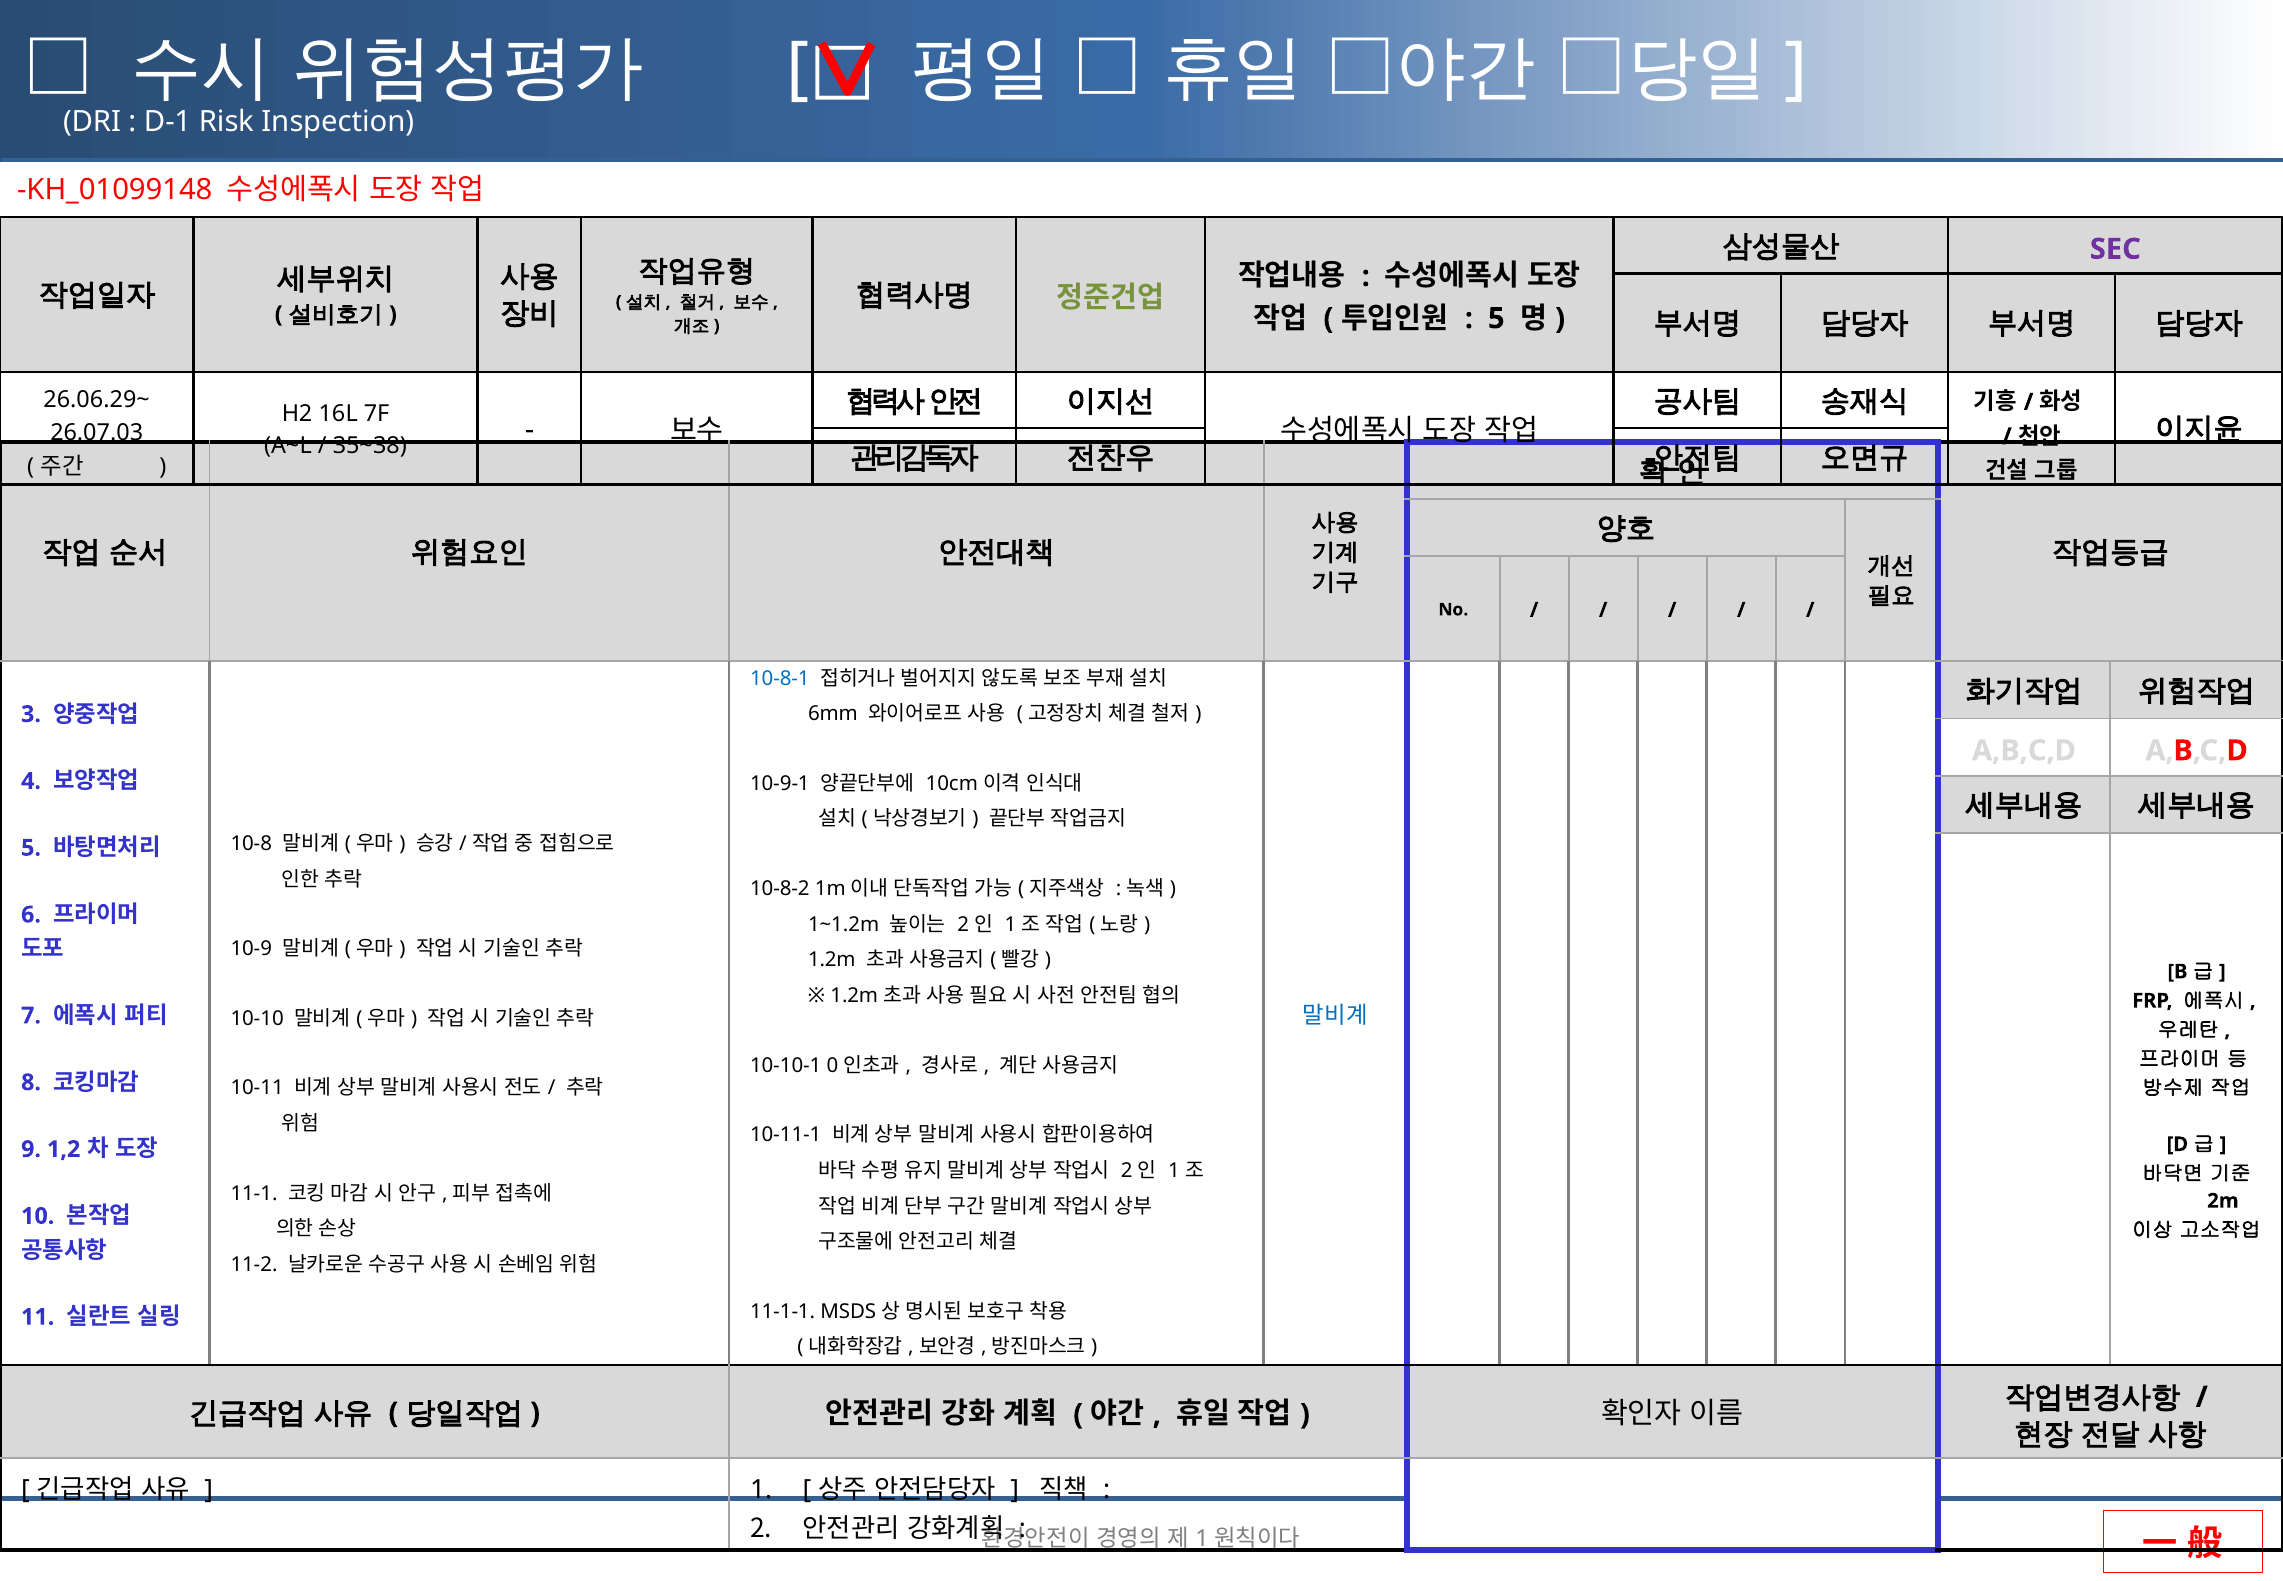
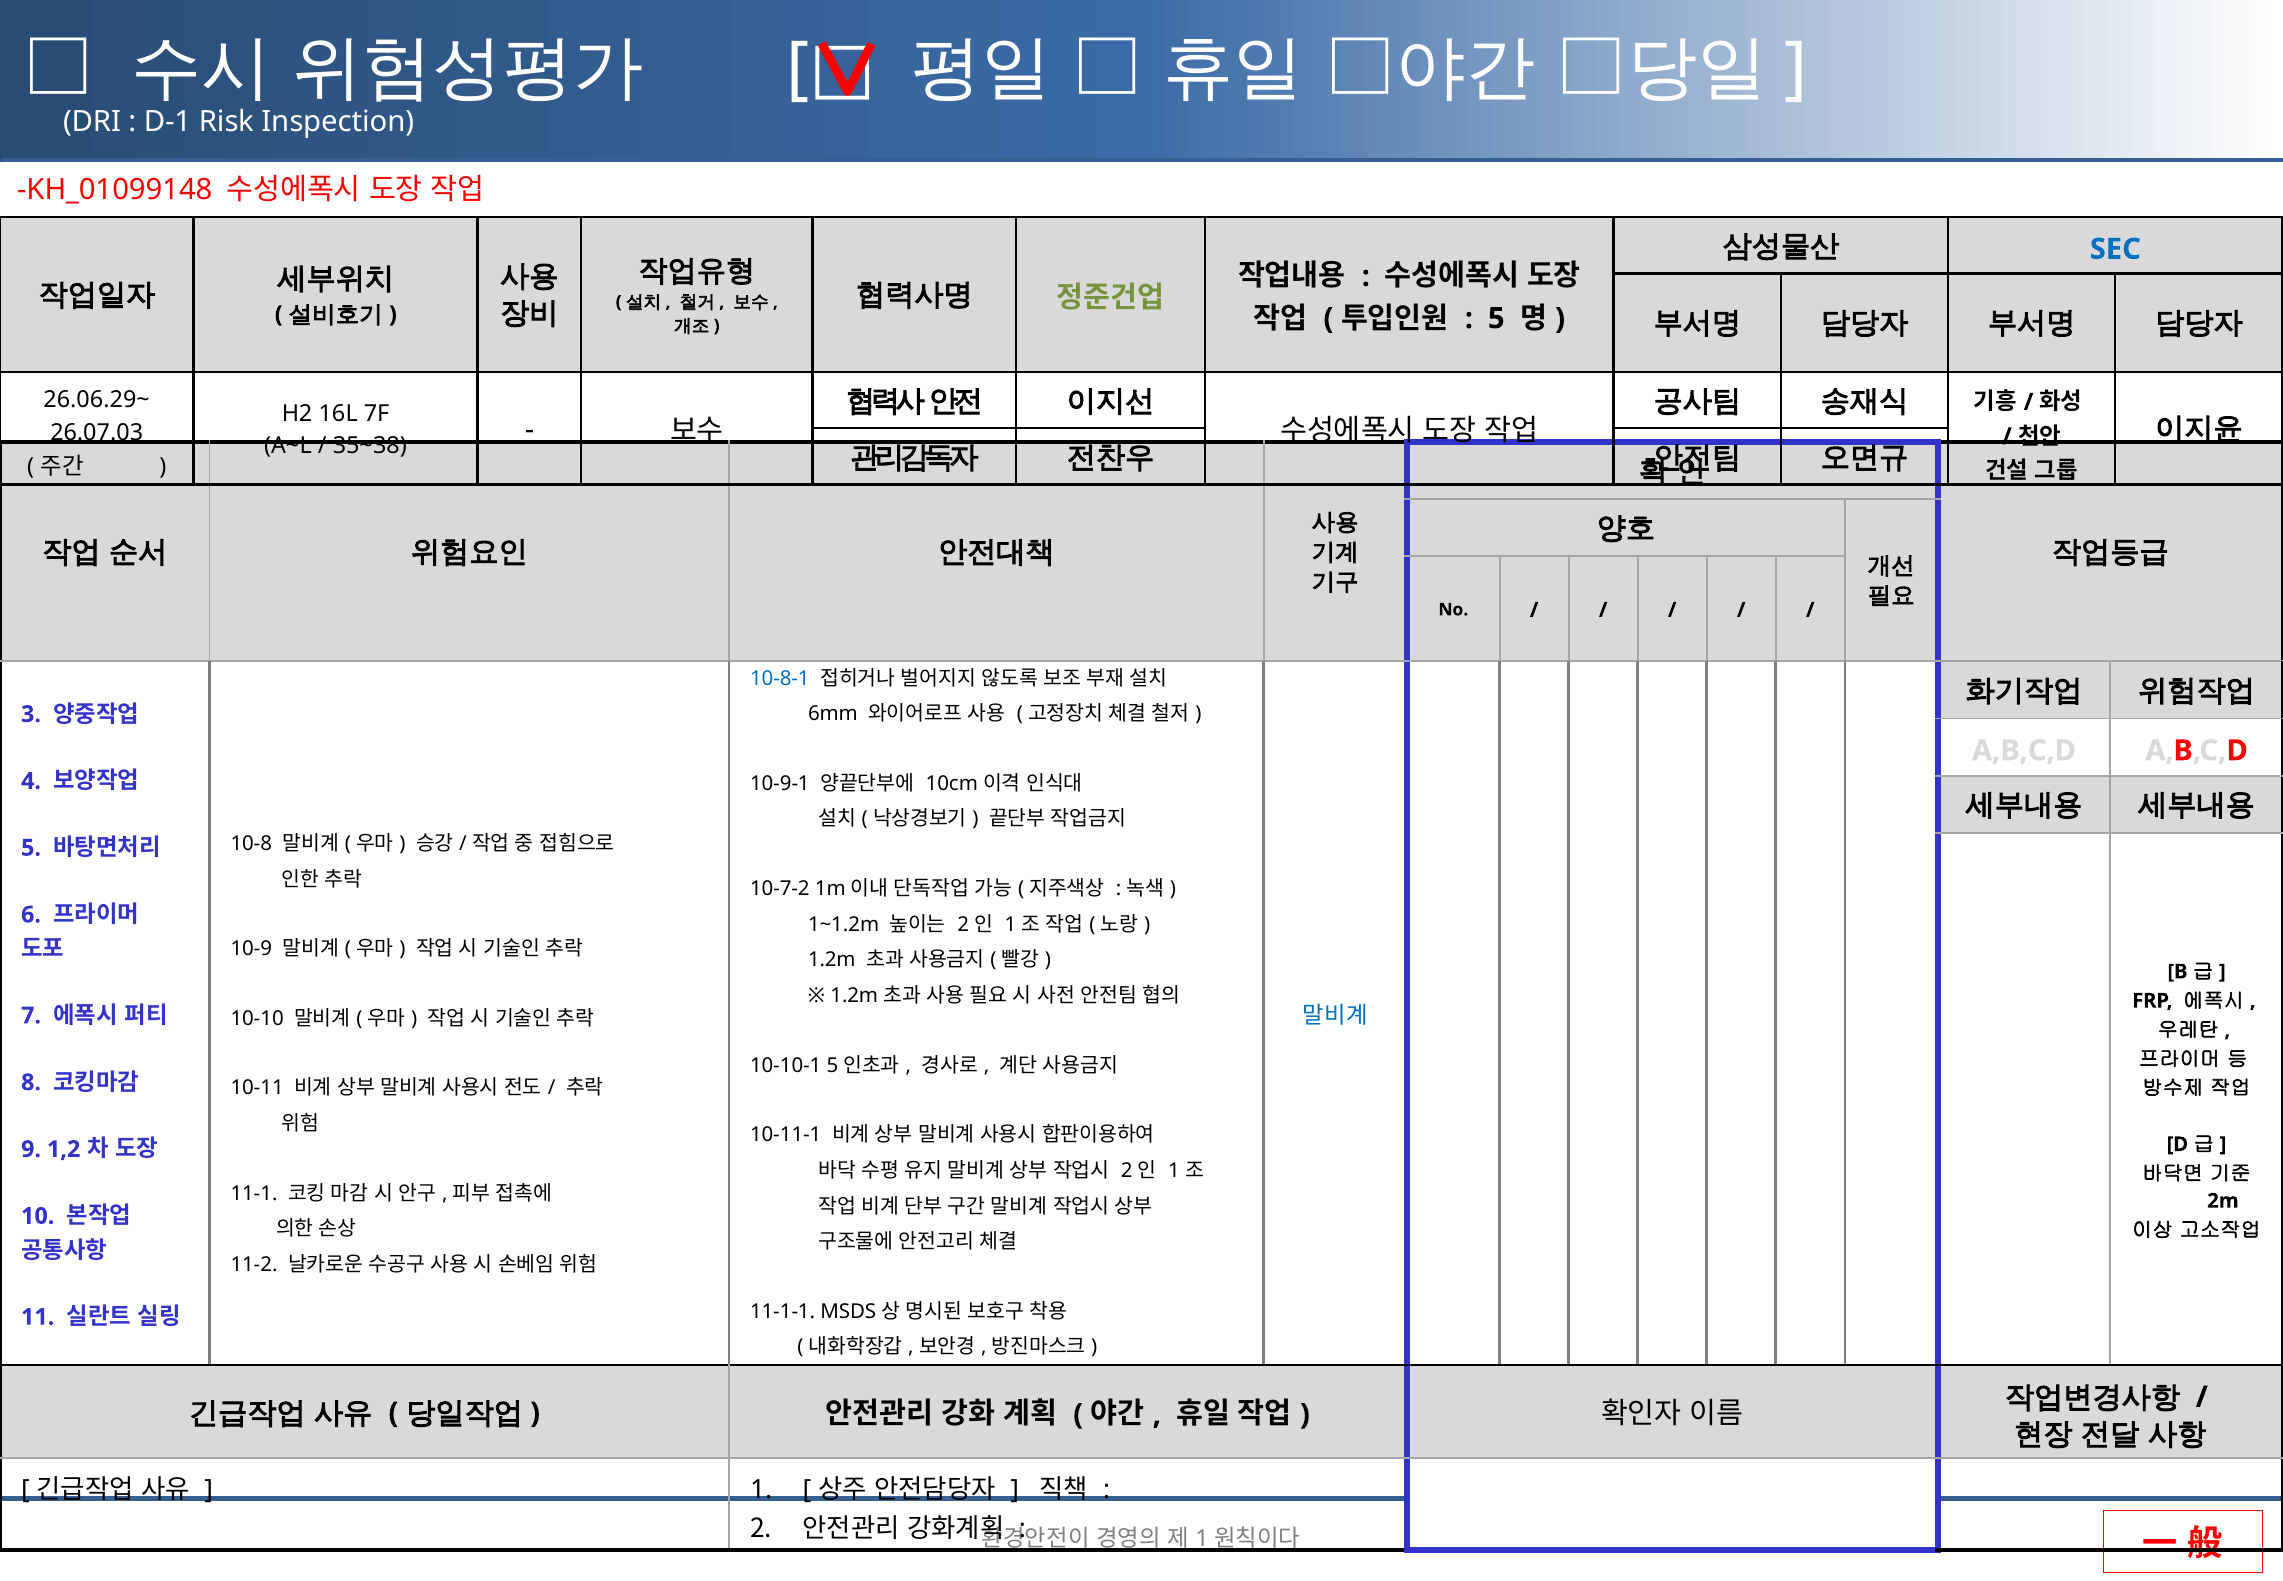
SEC colour: purple -> blue
10-8-2: 10-8-2 -> 10-7-2
10-10-1 0: 0 -> 5
